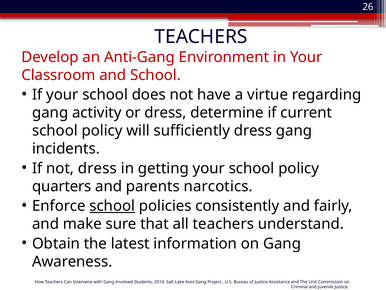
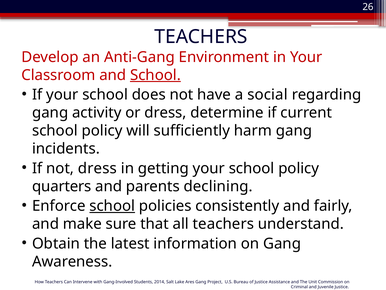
School at (155, 75) underline: none -> present
virtue: virtue -> social
sufficiently dress: dress -> harm
narcotics: narcotics -> declining
